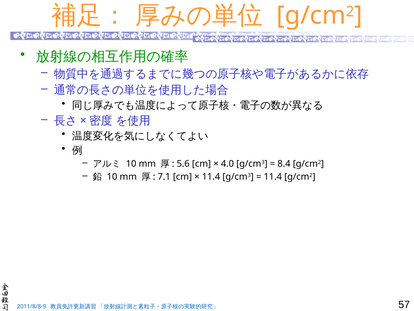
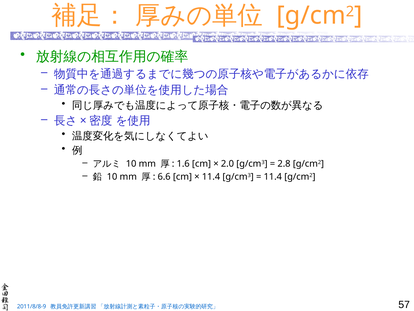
5.6: 5.6 -> 1.6
4.0: 4.0 -> 2.0
8.4: 8.4 -> 2.8
7.1: 7.1 -> 6.6
